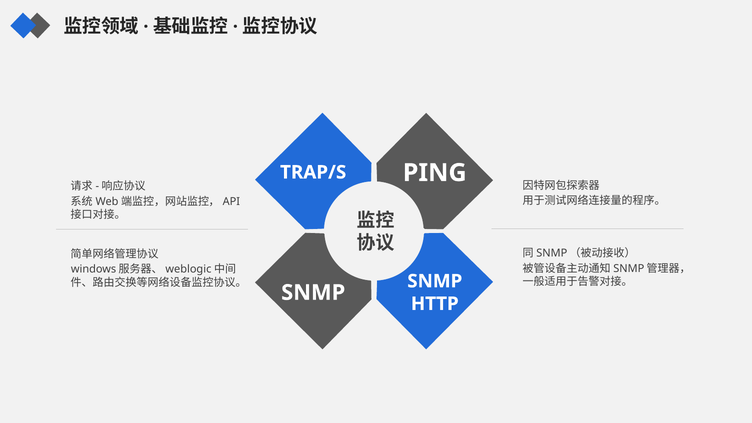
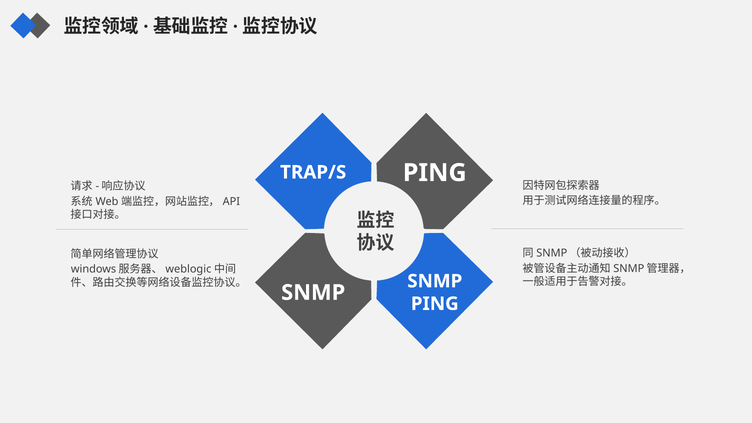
HTTP at (435, 304): HTTP -> PING
